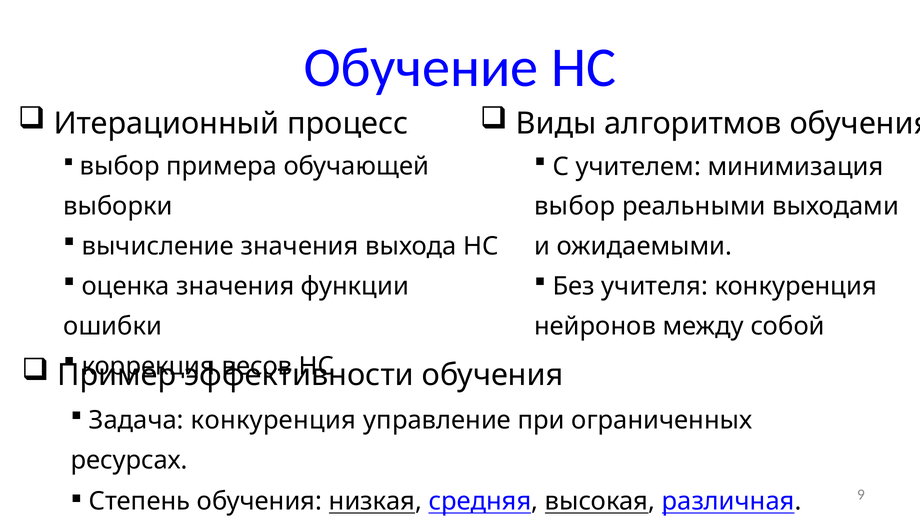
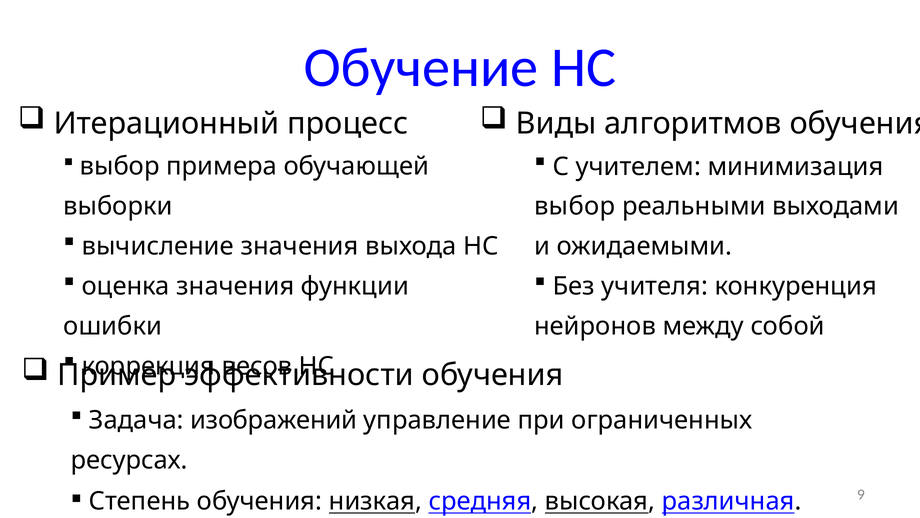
Задача конкуренция: конкуренция -> изображений
